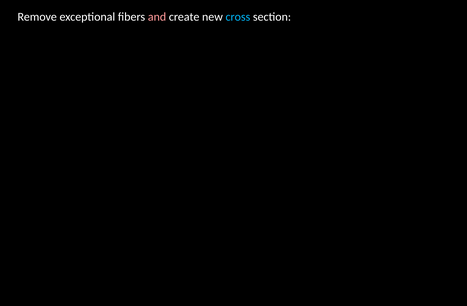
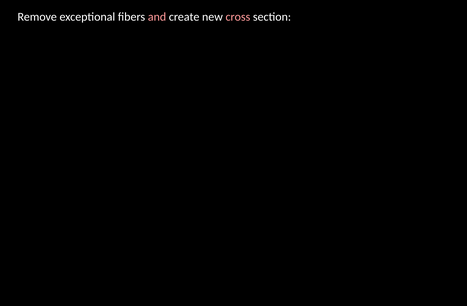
cross colour: light blue -> pink
